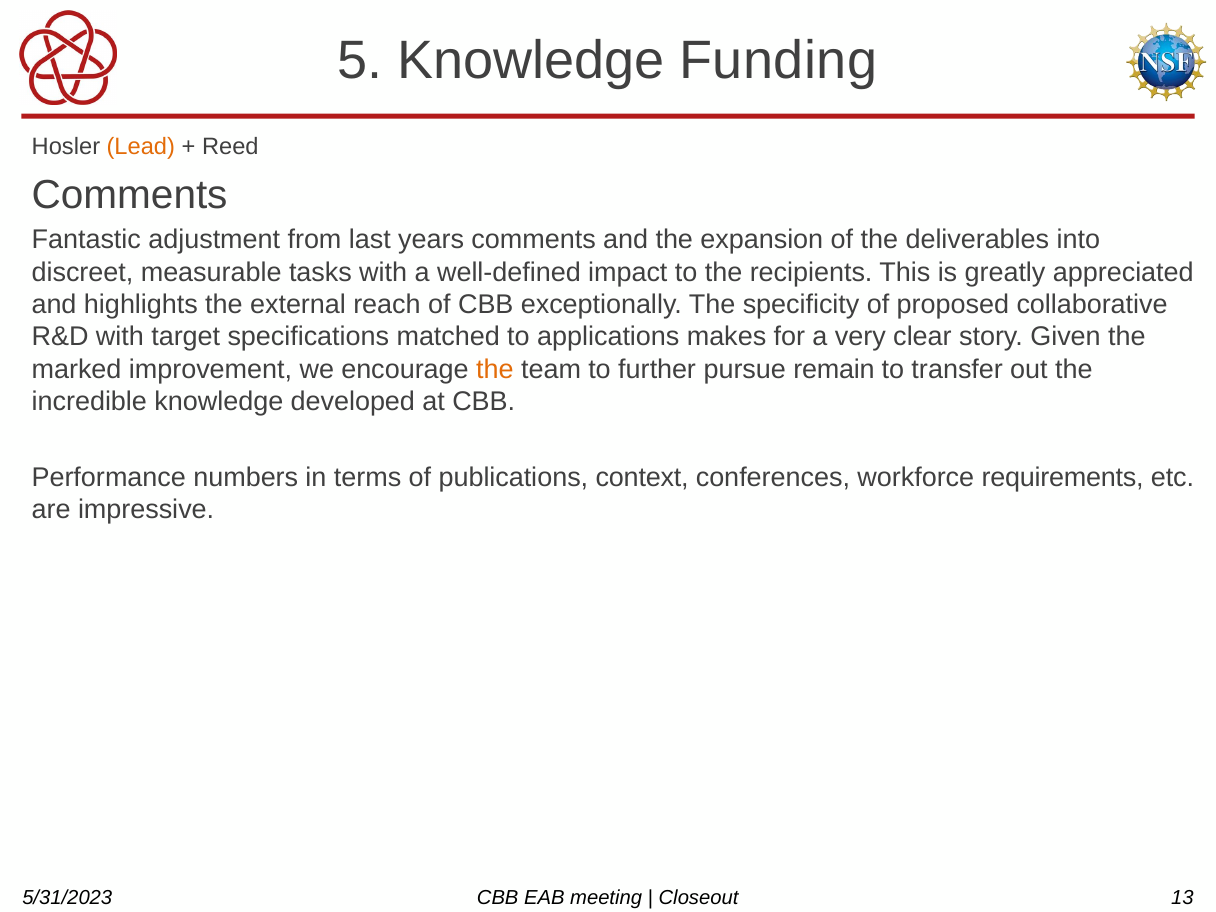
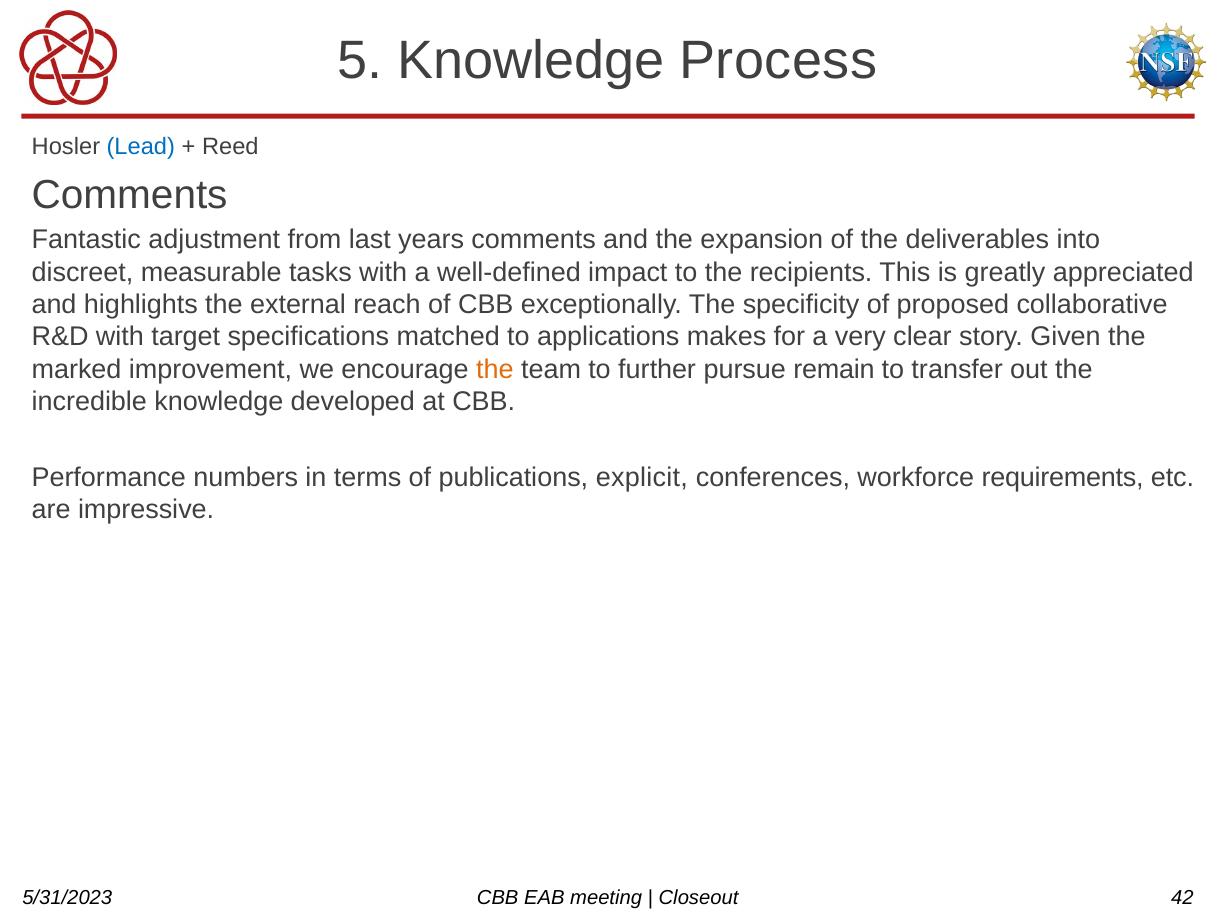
Funding: Funding -> Process
Lead colour: orange -> blue
context: context -> explicit
13: 13 -> 42
